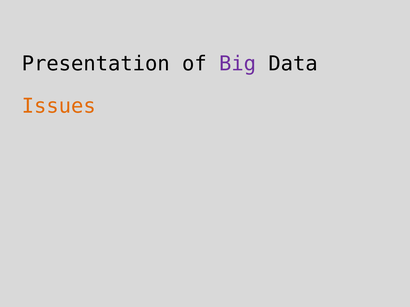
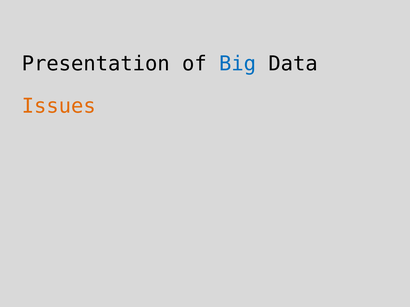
Big colour: purple -> blue
